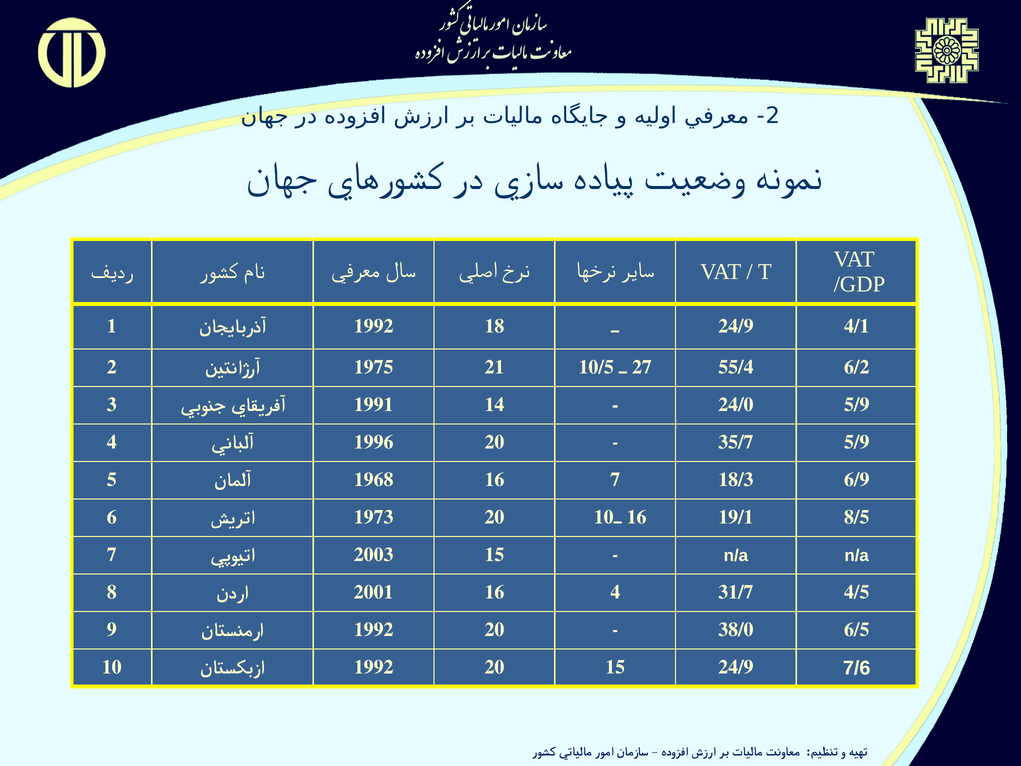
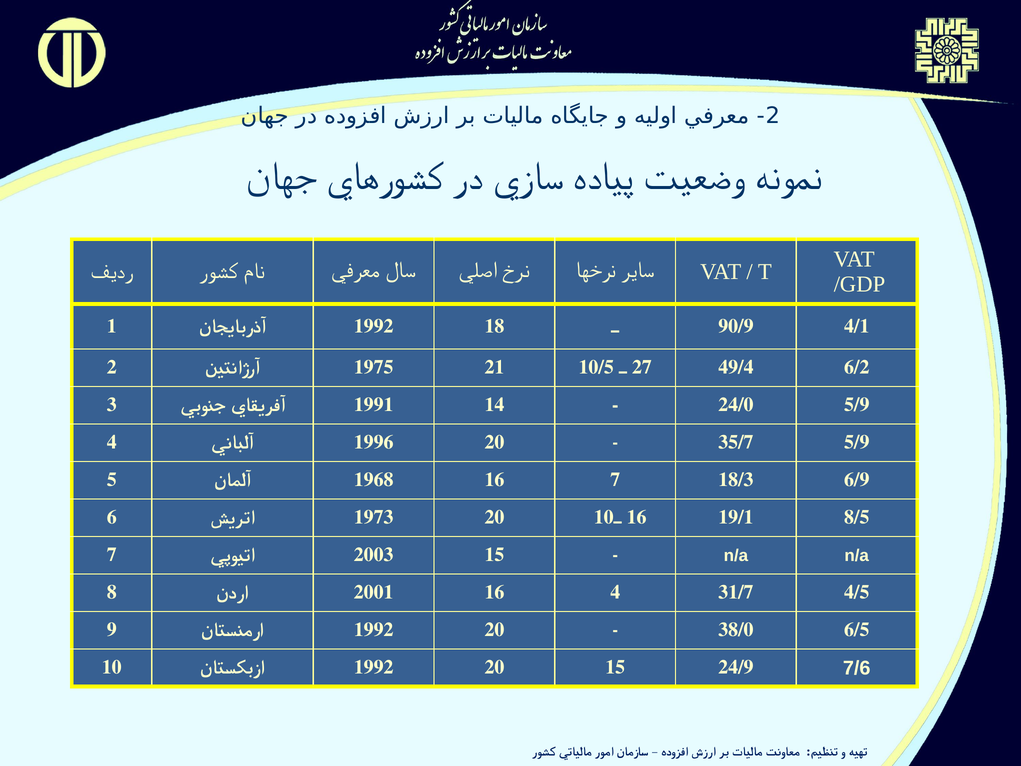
T 24/9: 24/9 -> 90/9
55/4: 55/4 -> 49/4
